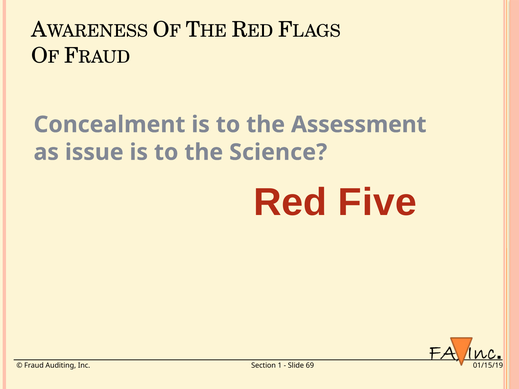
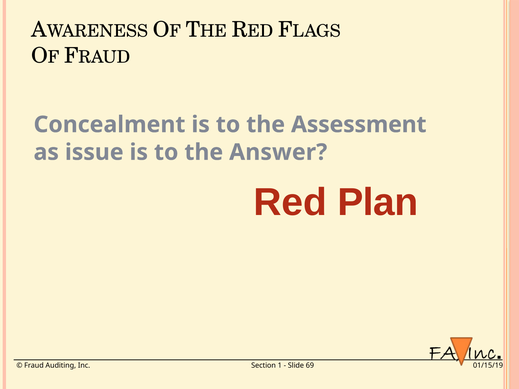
Science: Science -> Answer
Five: Five -> Plan
